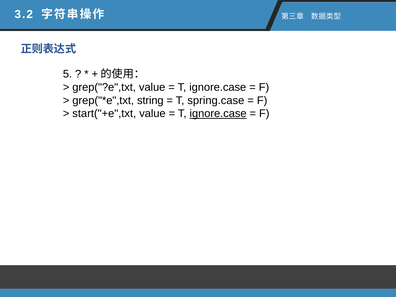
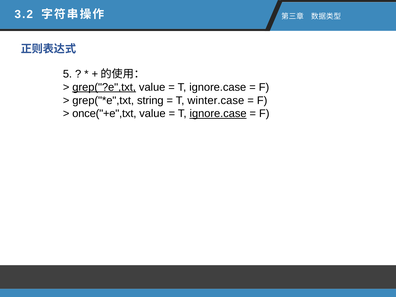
grep("?e",txt underline: none -> present
spring.case: spring.case -> winter.case
start("+e",txt: start("+e",txt -> once("+e",txt
